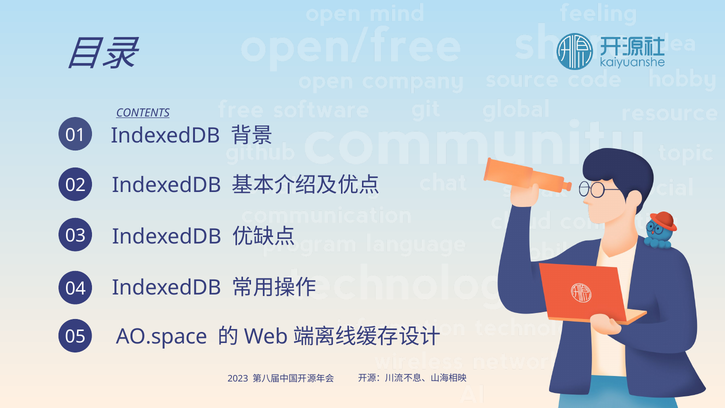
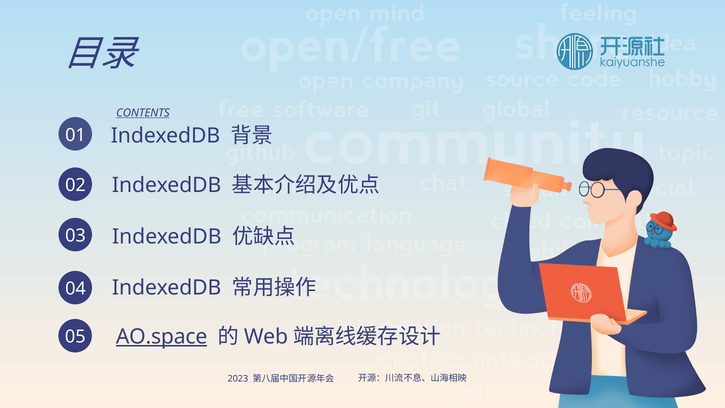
AO.space underline: none -> present
